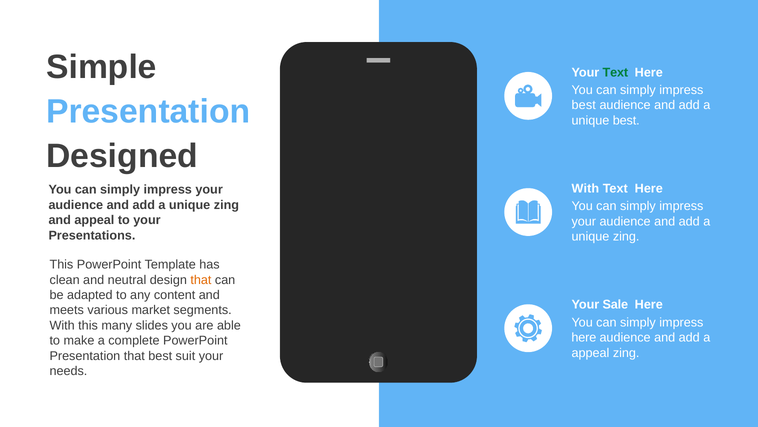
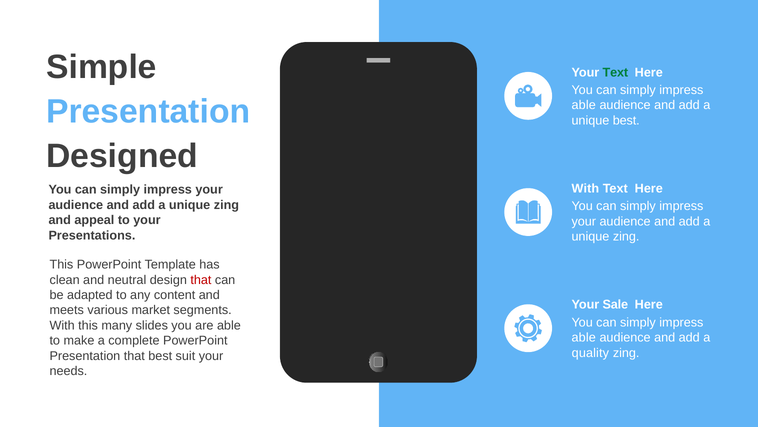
best at (584, 105): best -> able
that at (201, 280) colour: orange -> red
here at (584, 337): here -> able
appeal at (590, 352): appeal -> quality
